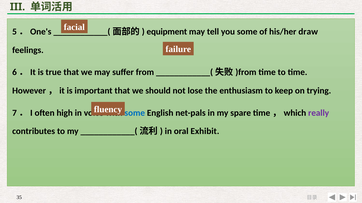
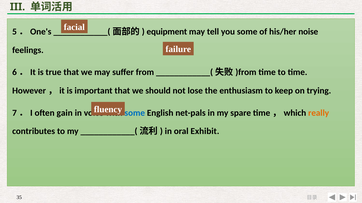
draw: draw -> noise
high: high -> gain
really colour: purple -> orange
